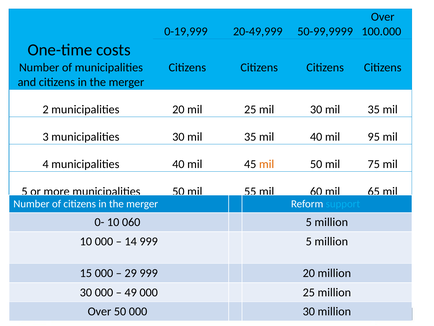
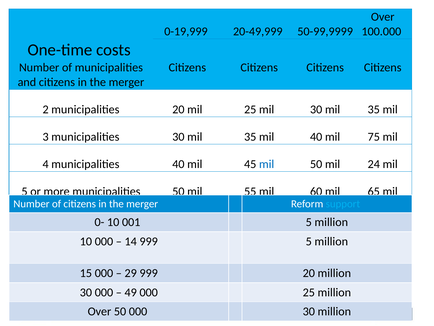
95: 95 -> 75
mil at (267, 164) colour: orange -> blue
75: 75 -> 24
060: 060 -> 001
